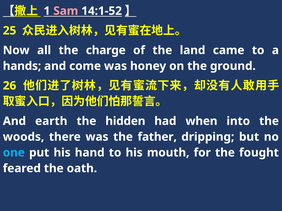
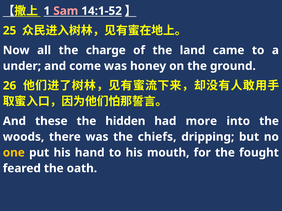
hands: hands -> under
earth: earth -> these
when: when -> more
father: father -> chiefs
one colour: light blue -> yellow
